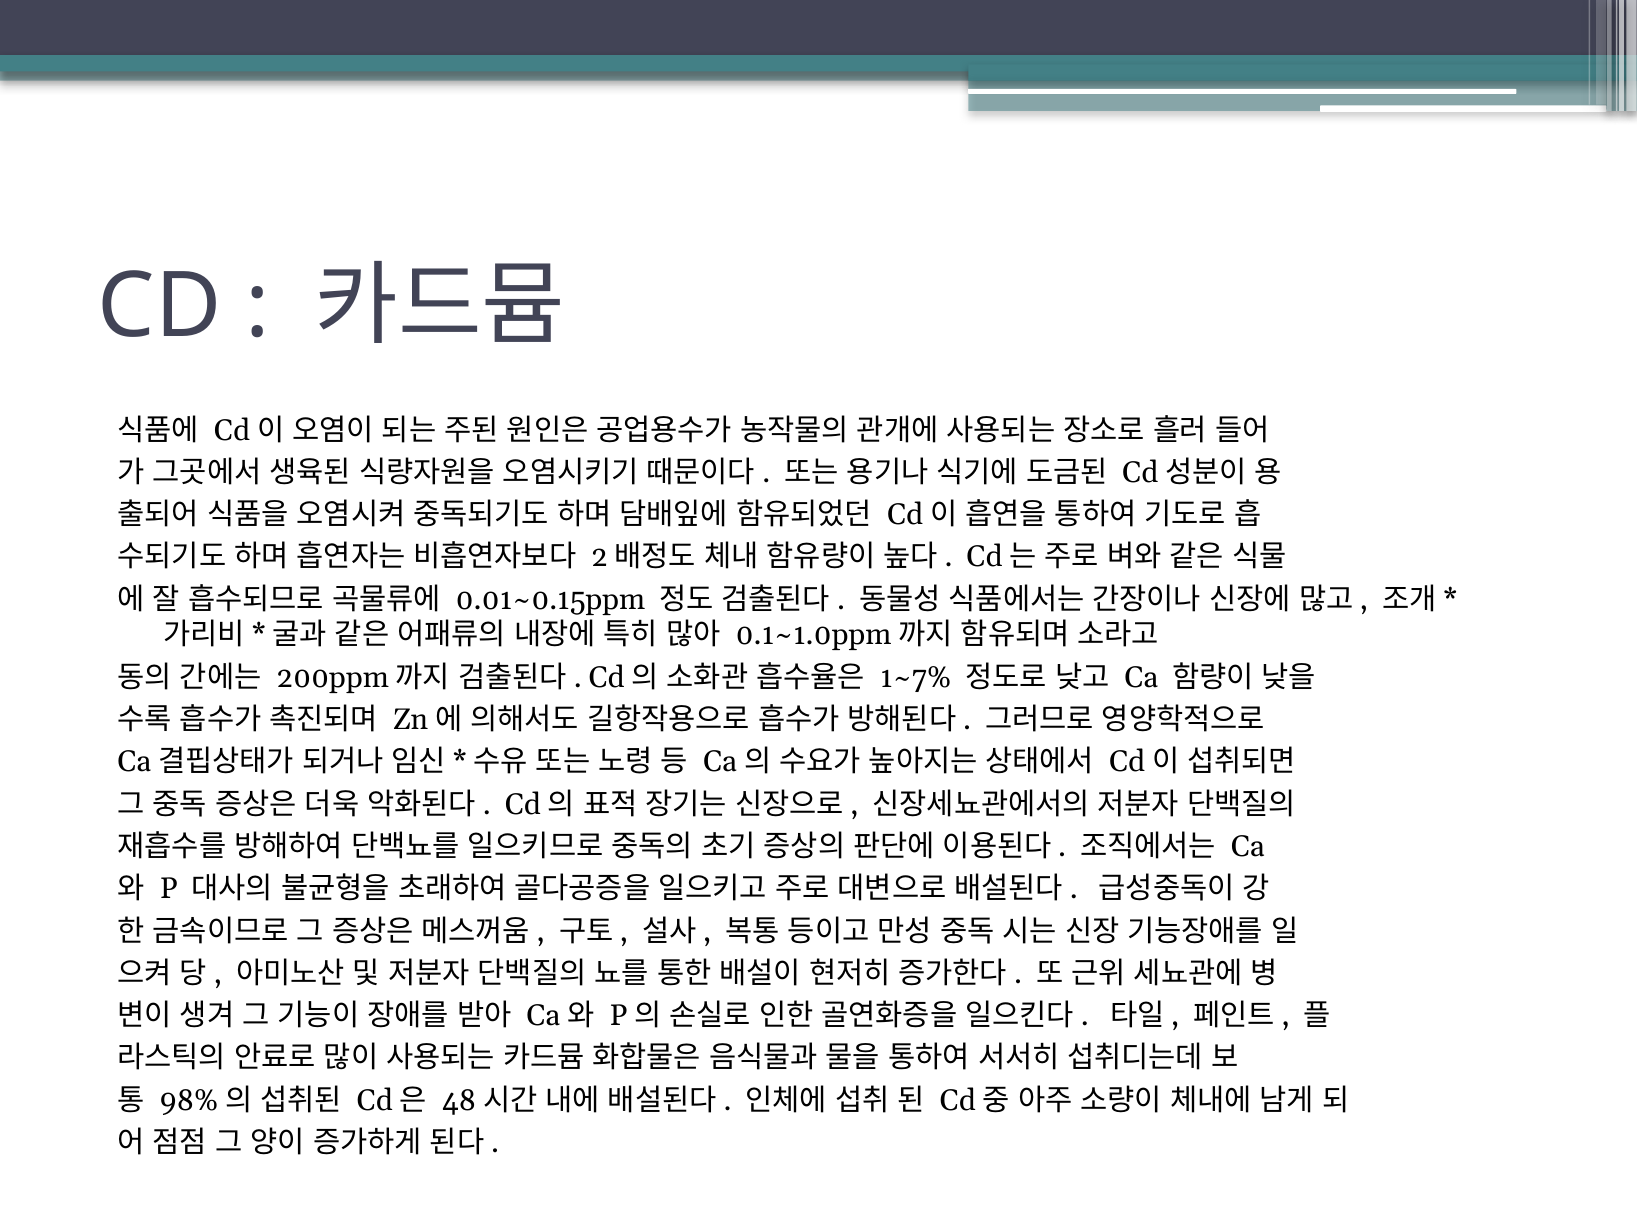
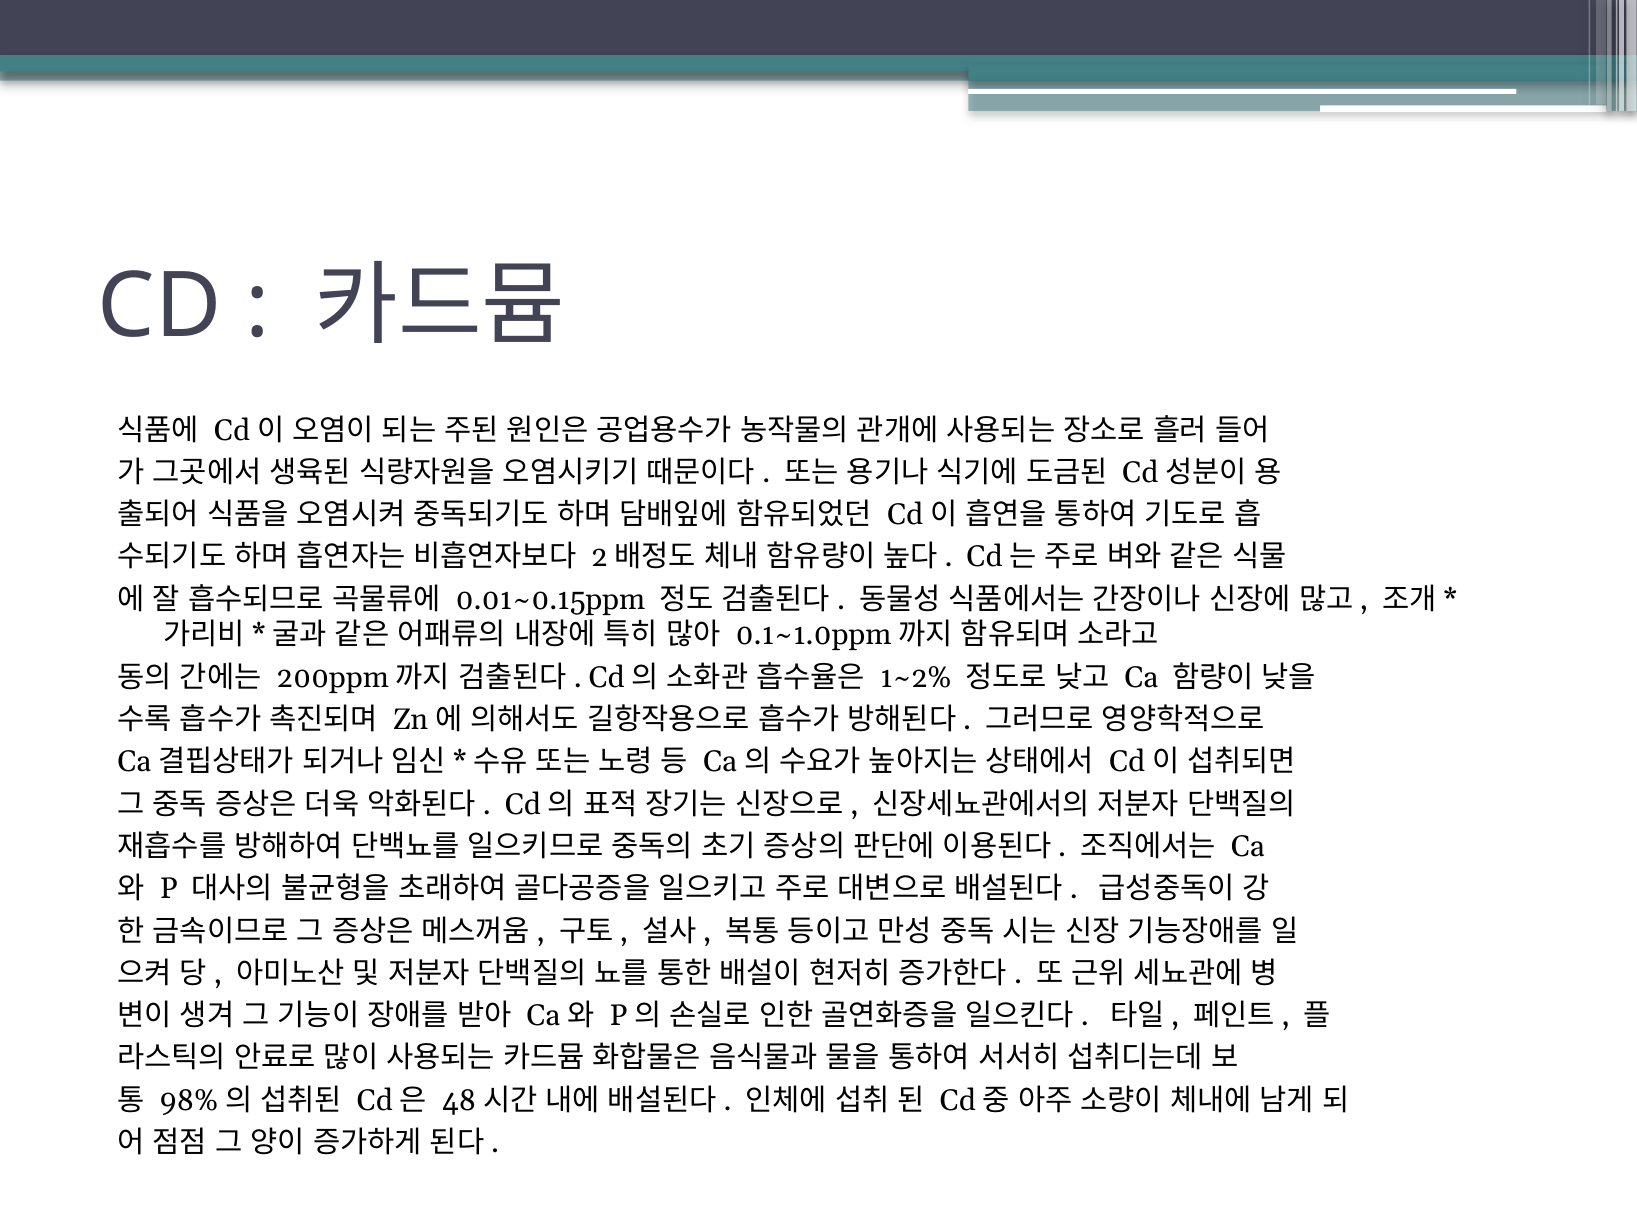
1~7%: 1~7% -> 1~2%
